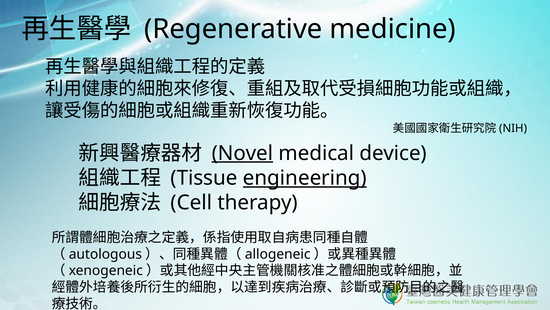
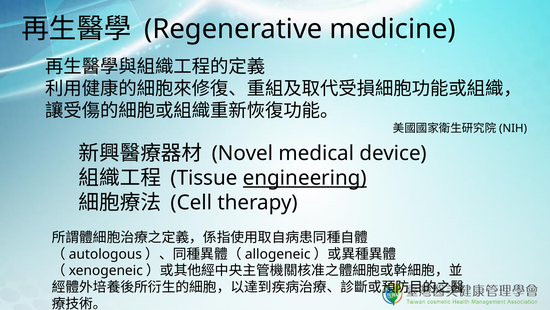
Novel underline: present -> none
